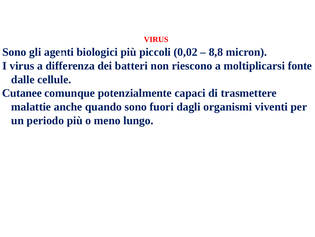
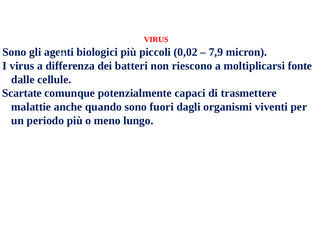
8,8: 8,8 -> 7,9
Cutanee: Cutanee -> Scartate
